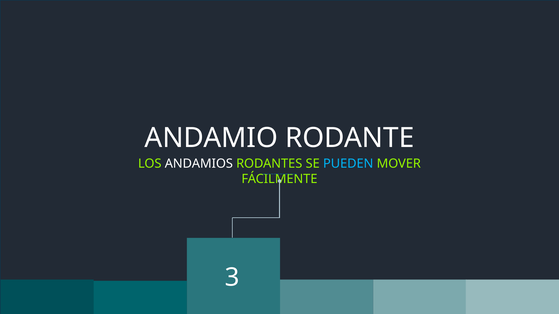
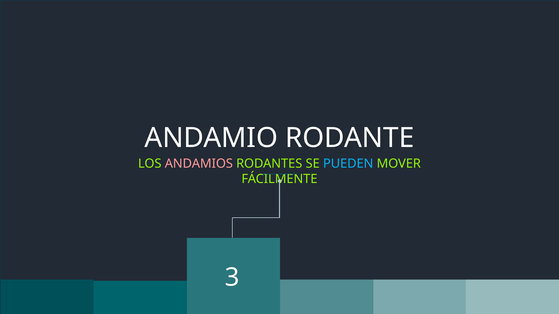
ANDAMIOS colour: white -> pink
